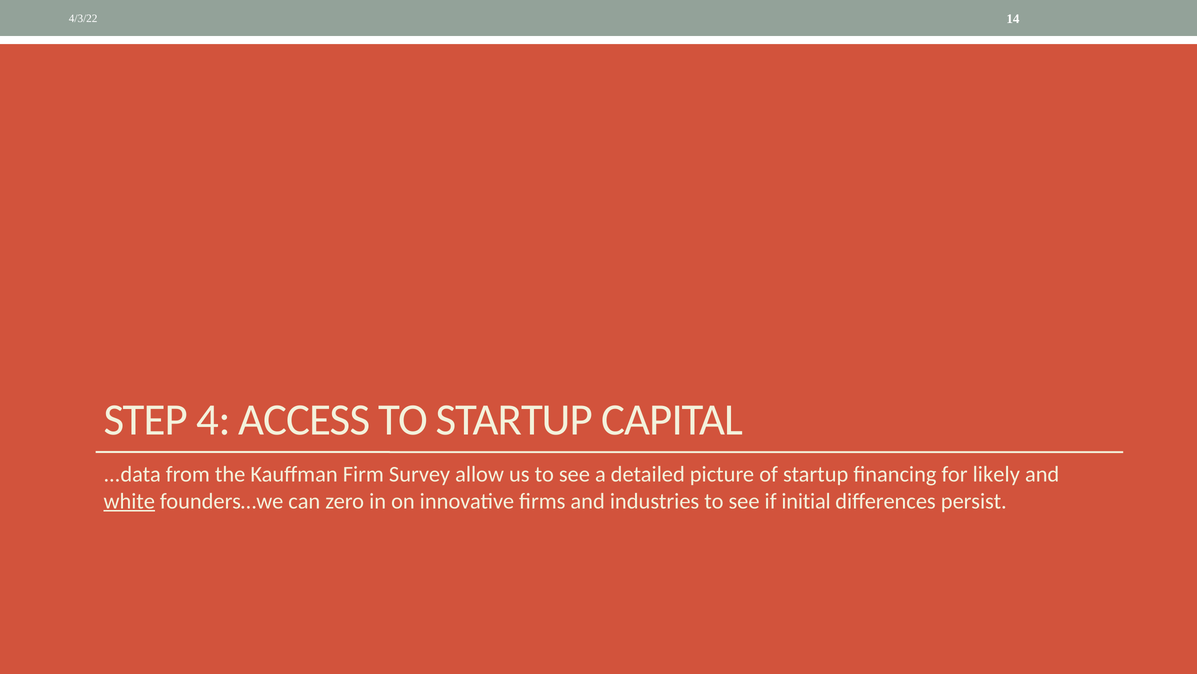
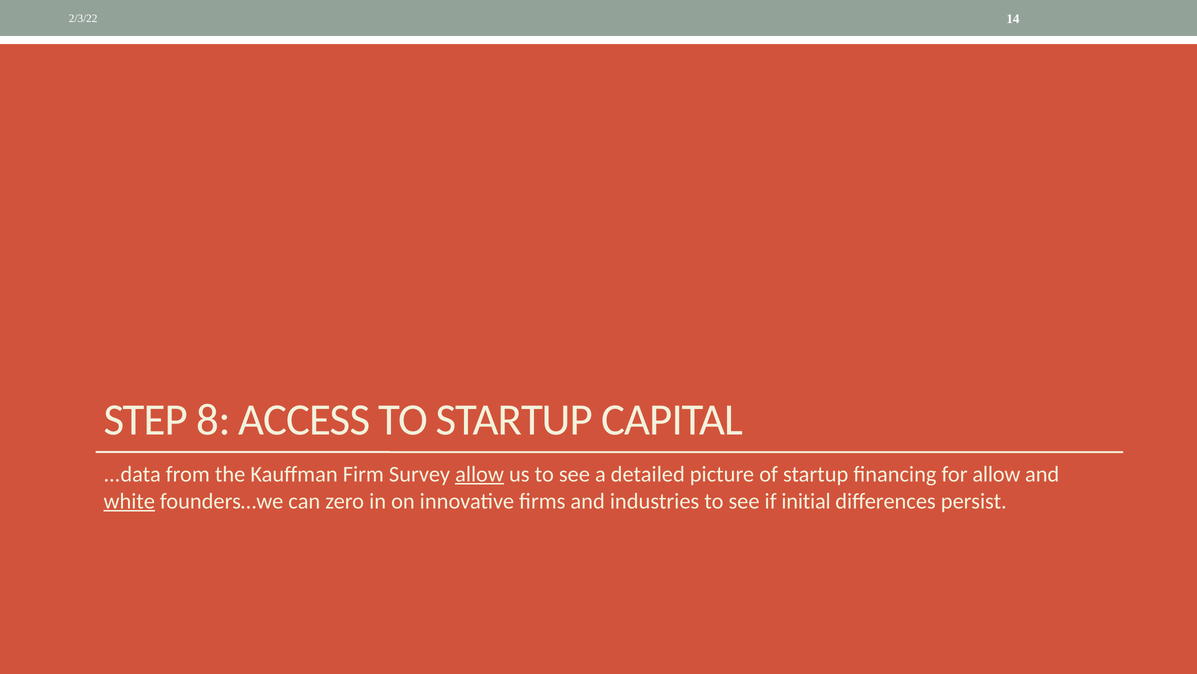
4/3/22: 4/3/22 -> 2/3/22
4: 4 -> 8
allow at (480, 474) underline: none -> present
for likely: likely -> allow
